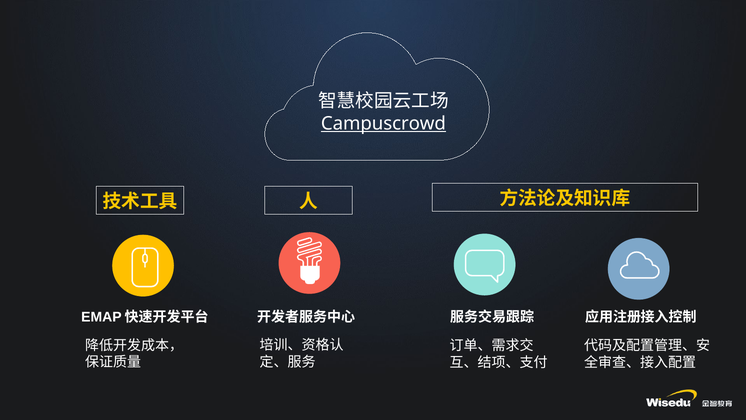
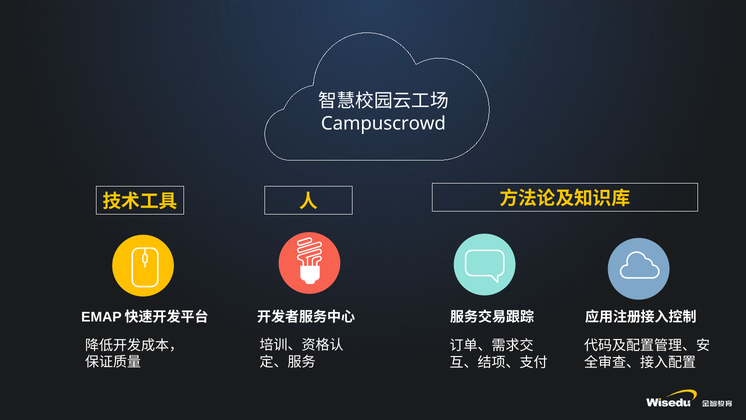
Campuscrowd underline: present -> none
